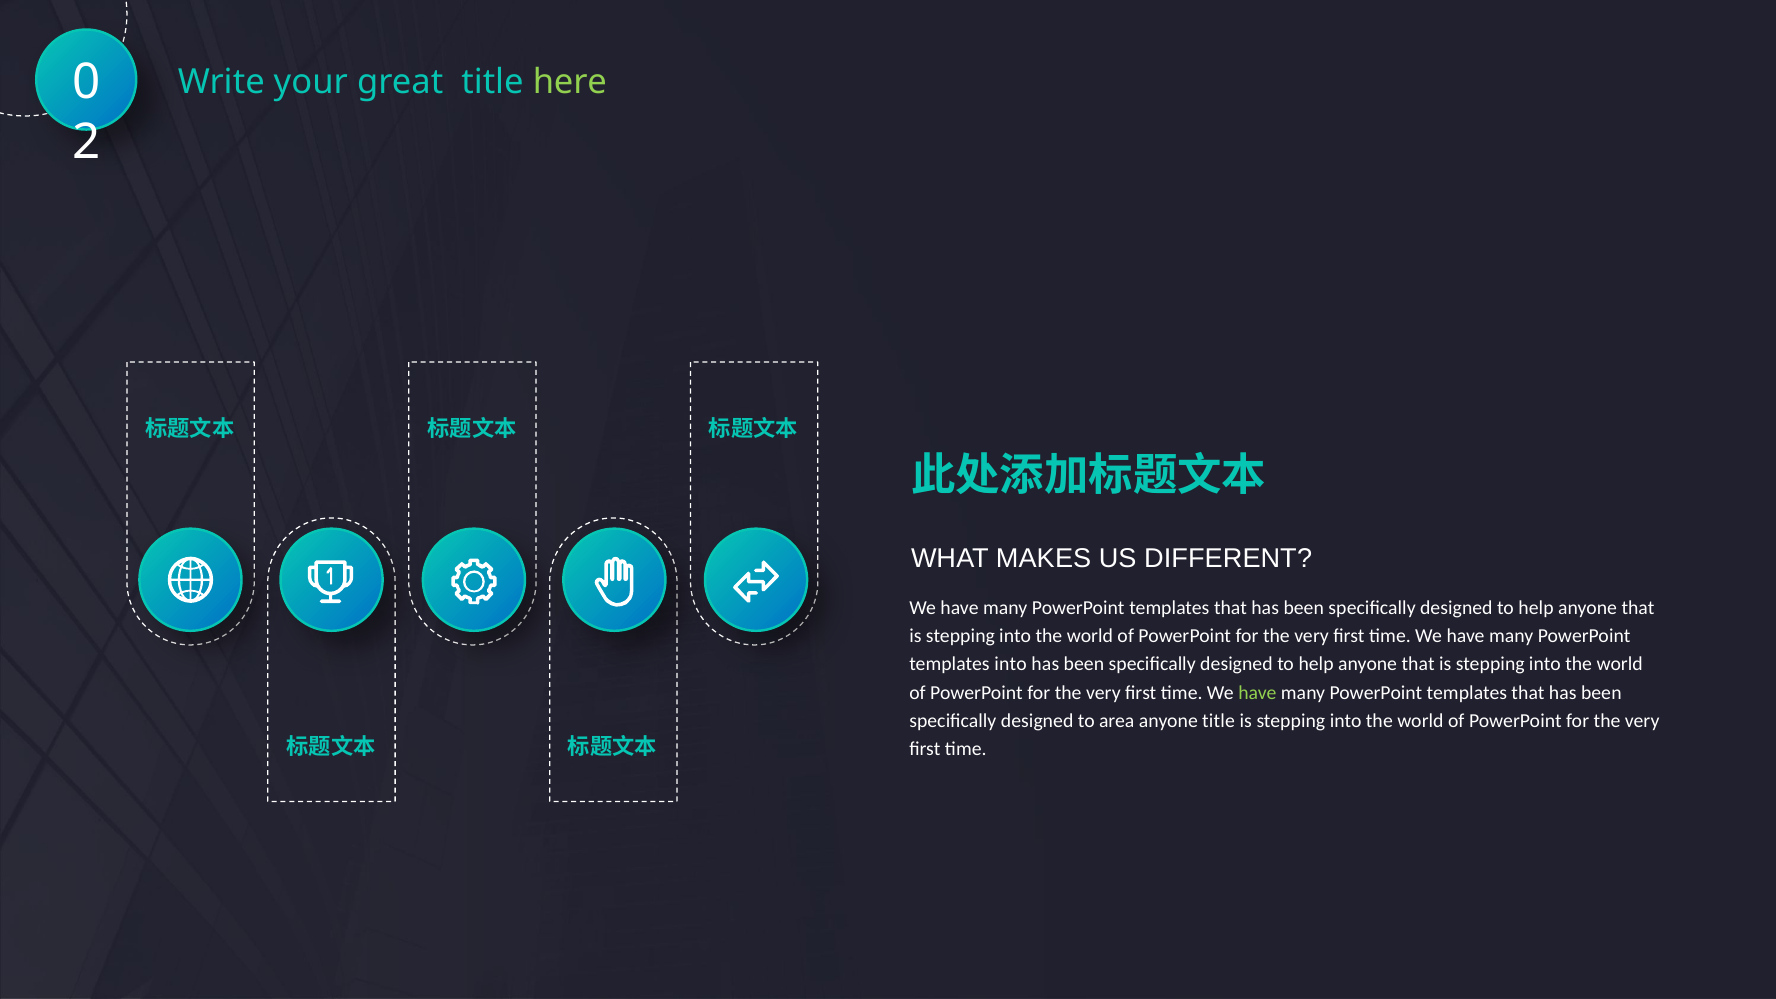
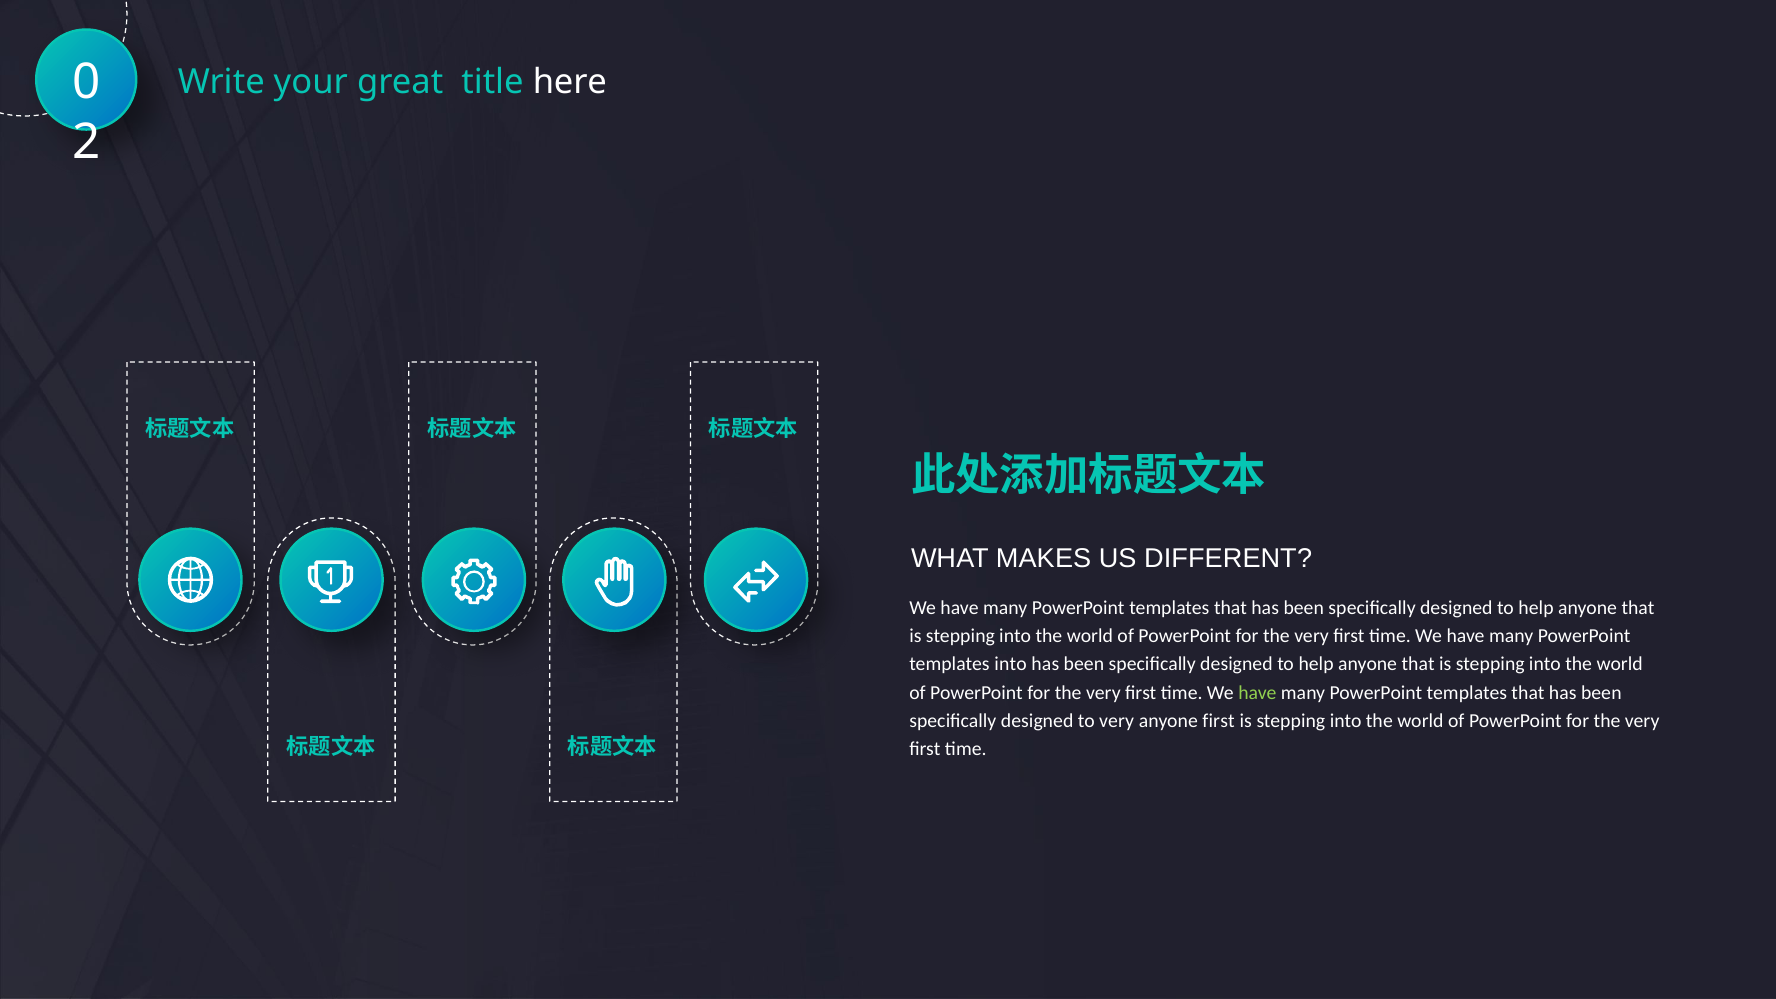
here colour: light green -> white
to area: area -> very
anyone title: title -> first
